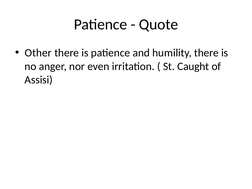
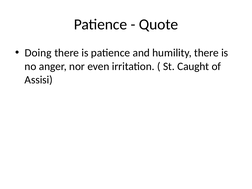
Other: Other -> Doing
